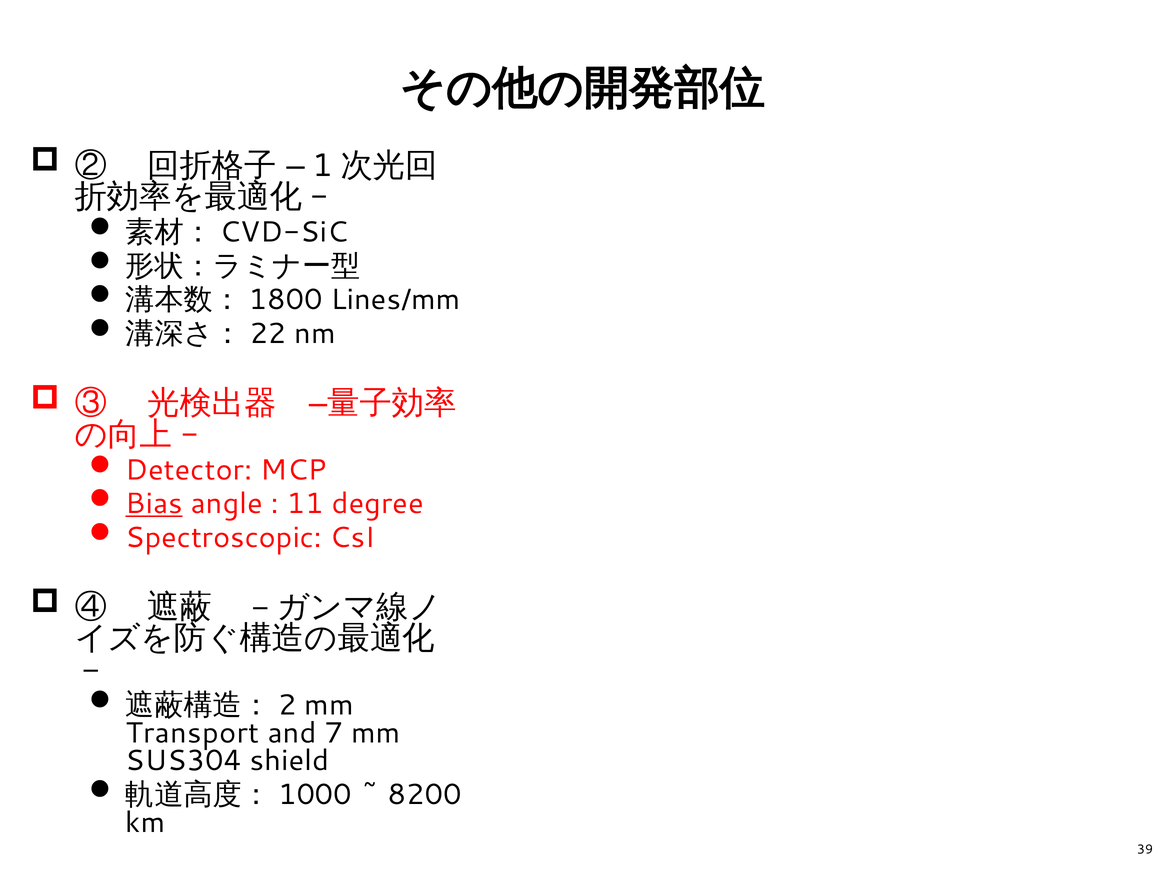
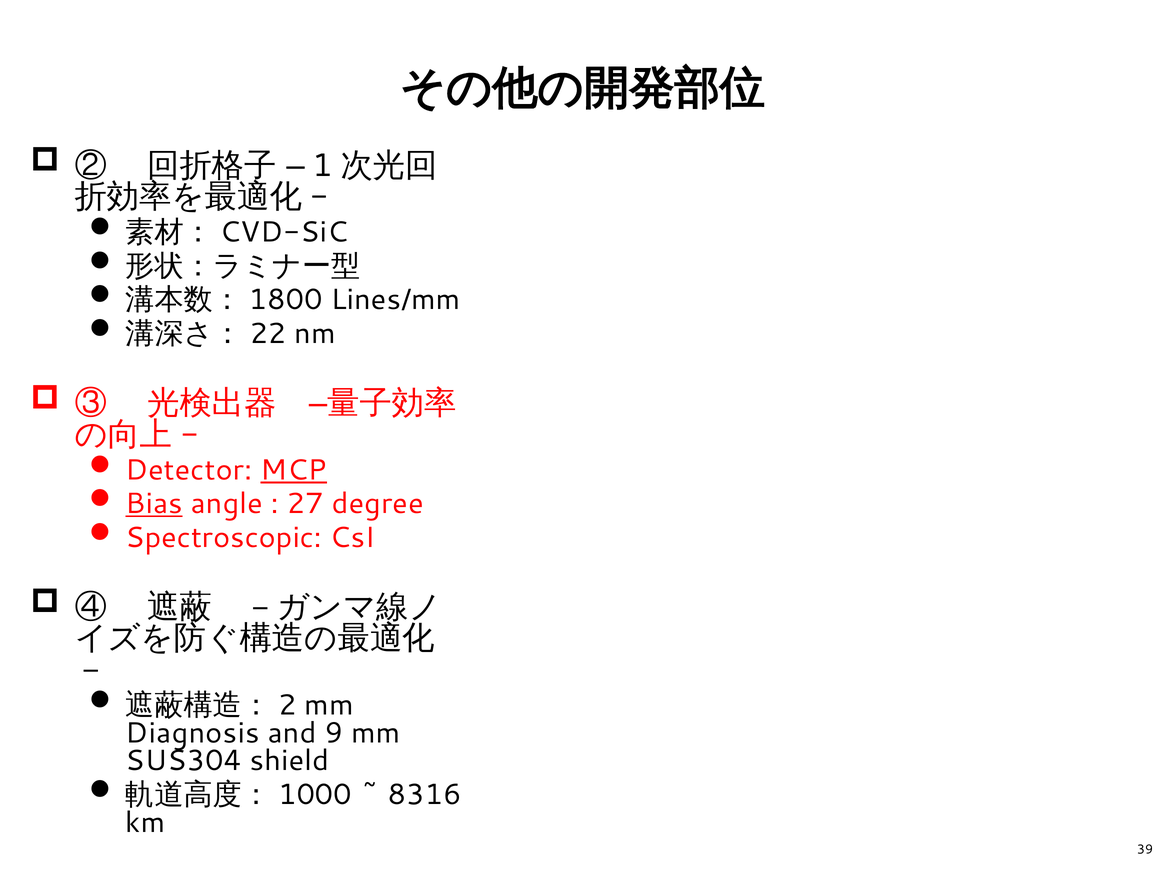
MCP underline: none -> present
11: 11 -> 27
Transport: Transport -> Diagnosis
7: 7 -> 9
8200: 8200 -> 8316
